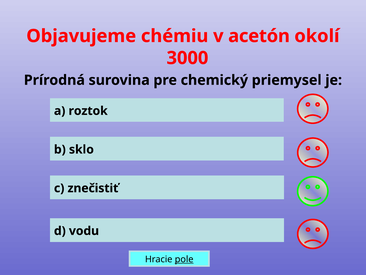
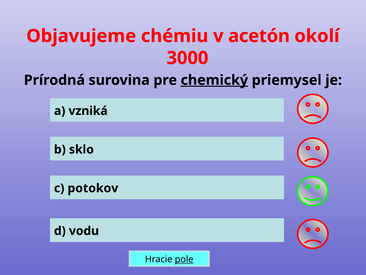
chemický underline: none -> present
roztok: roztok -> vzniká
znečistiť: znečistiť -> potokov
